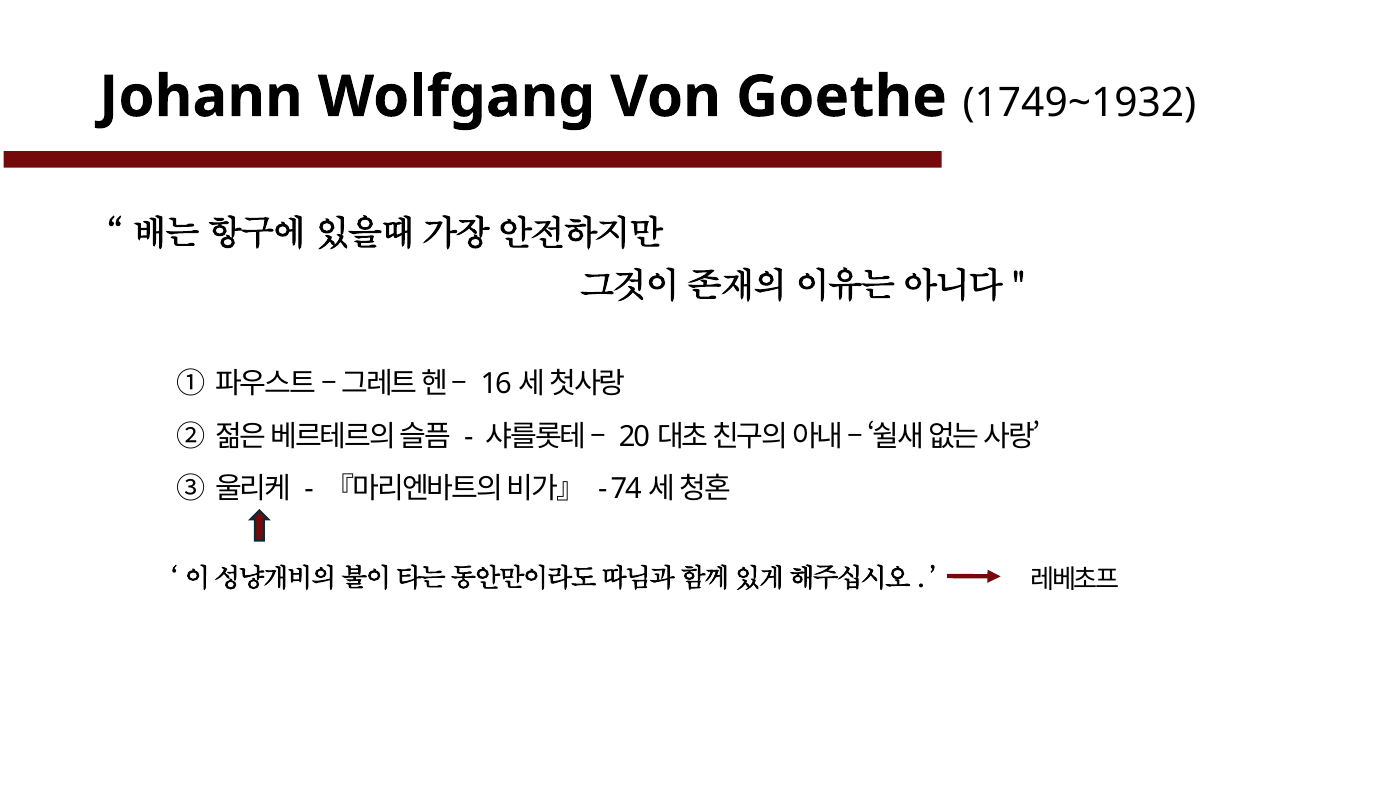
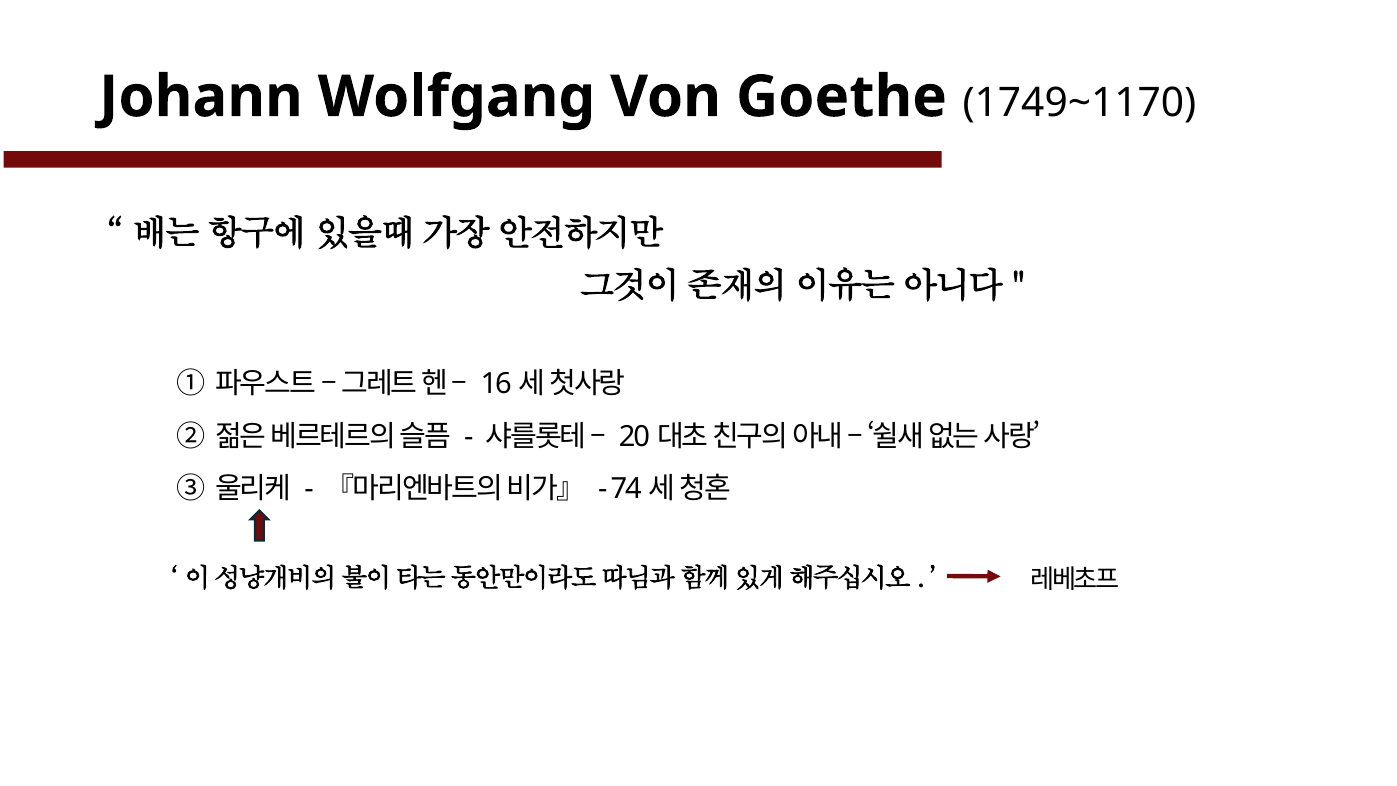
1749~1932: 1749~1932 -> 1749~1170
